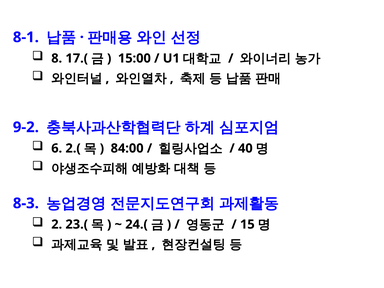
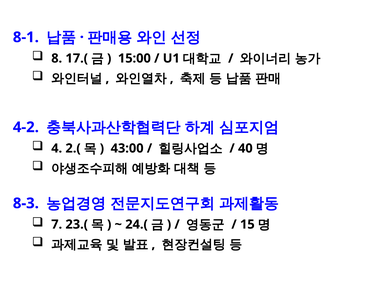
9-2: 9-2 -> 4-2
6: 6 -> 4
84:00: 84:00 -> 43:00
2: 2 -> 7
